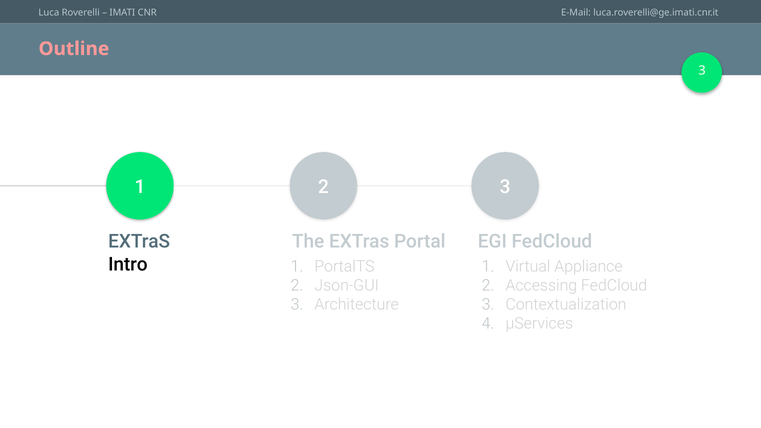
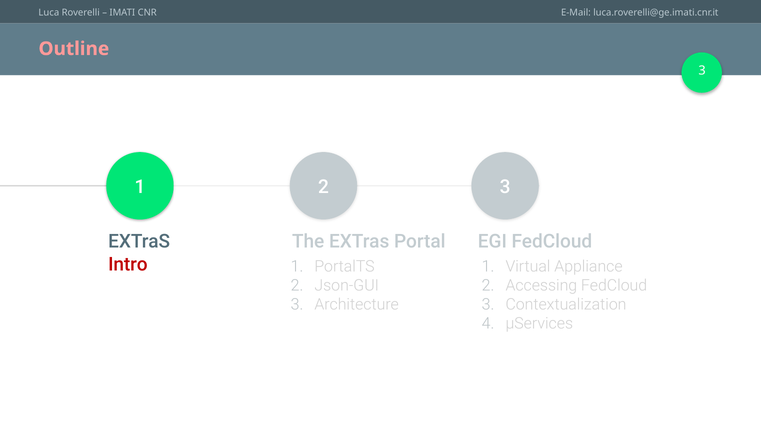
Intro colour: black -> red
